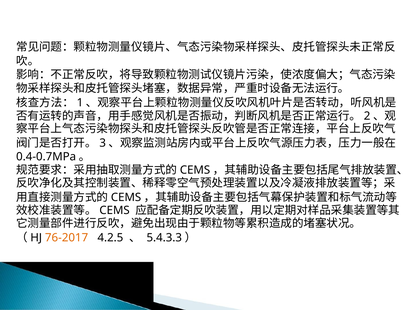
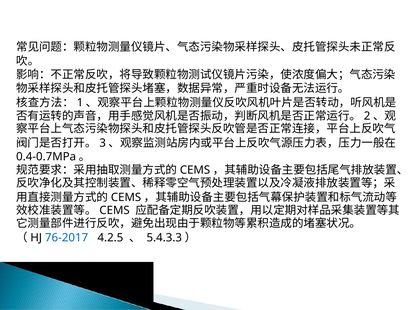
76-2017 colour: orange -> blue
